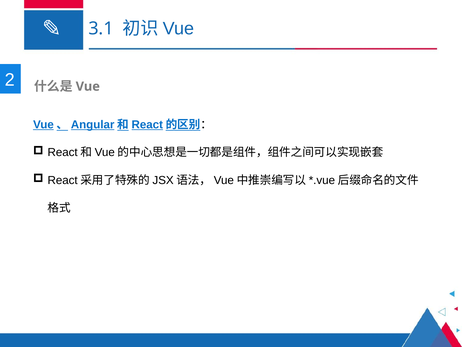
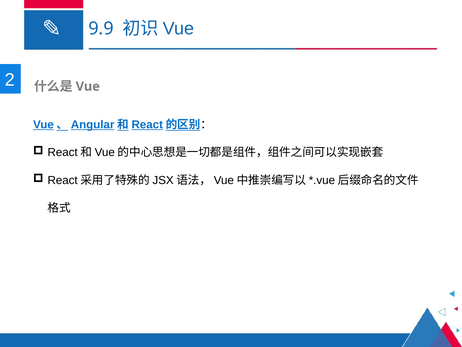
3.1: 3.1 -> 9.9
